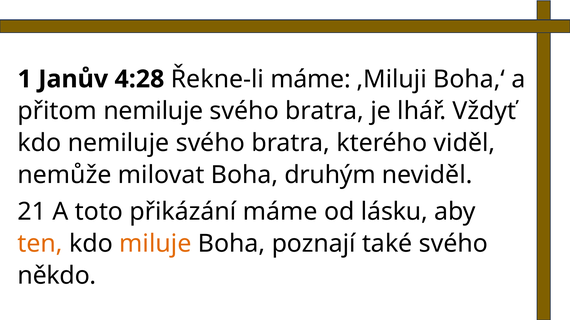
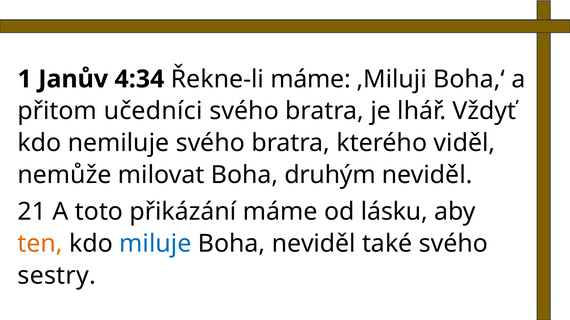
4:28: 4:28 -> 4:34
přitom nemiluje: nemiluje -> učedníci
miluje colour: orange -> blue
Boha poznají: poznají -> neviděl
někdo: někdo -> sestry
